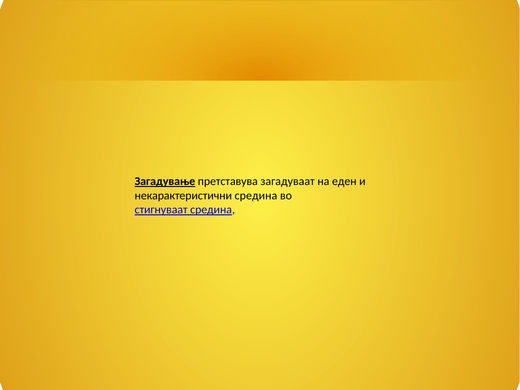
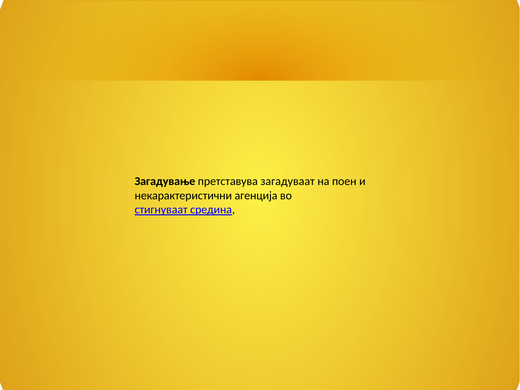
Загадување underline: present -> none
еден: еден -> поен
некарактеристични средина: средина -> агенција
